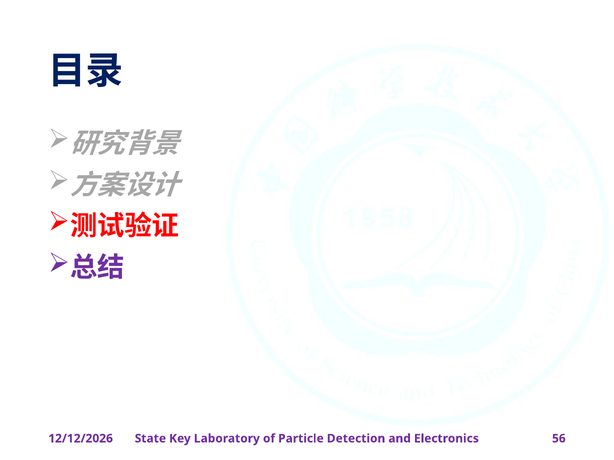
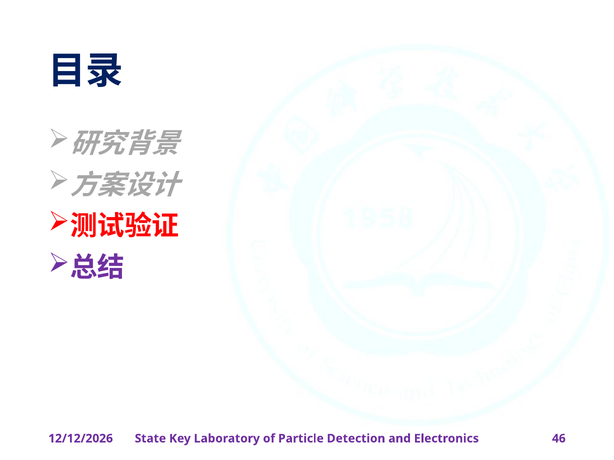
56: 56 -> 46
